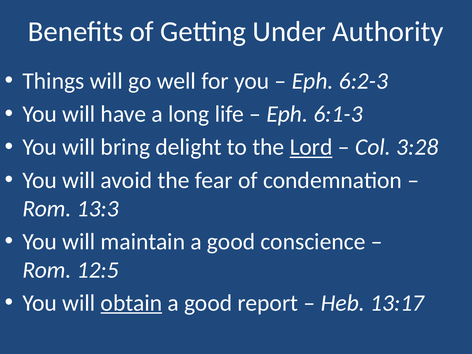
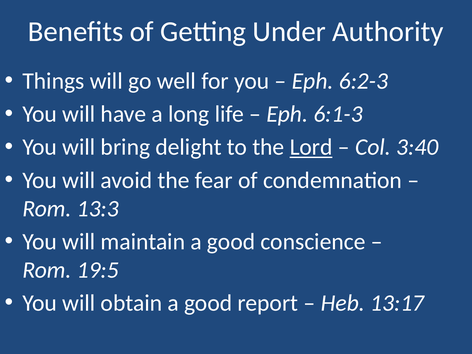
3:28: 3:28 -> 3:40
12:5: 12:5 -> 19:5
obtain underline: present -> none
